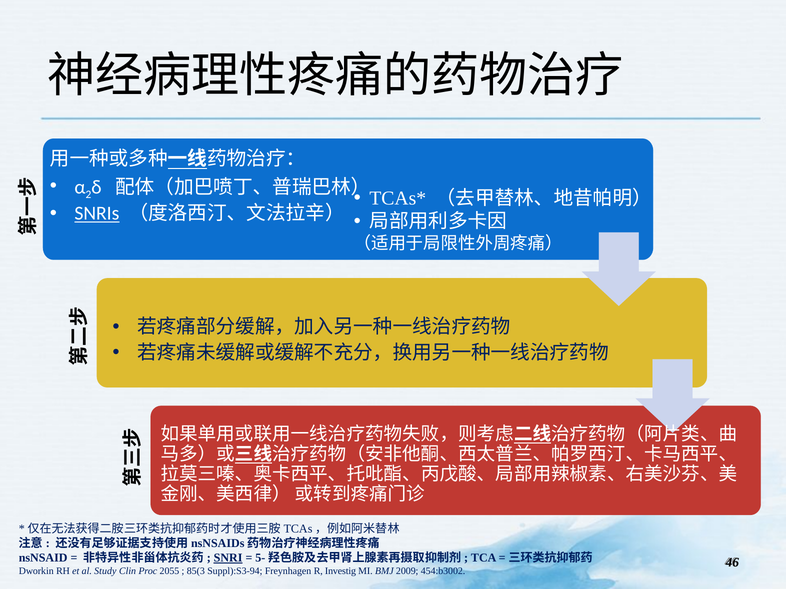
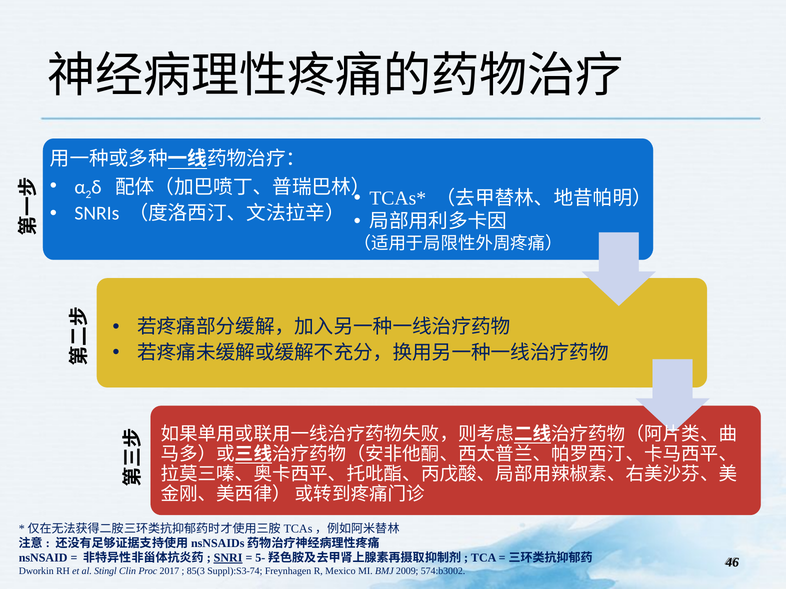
SNRIs underline: present -> none
Study: Study -> Stingl
2055: 2055 -> 2017
Suppl):S3-94: Suppl):S3-94 -> Suppl):S3-74
Investig: Investig -> Mexico
454:b3002: 454:b3002 -> 574:b3002
